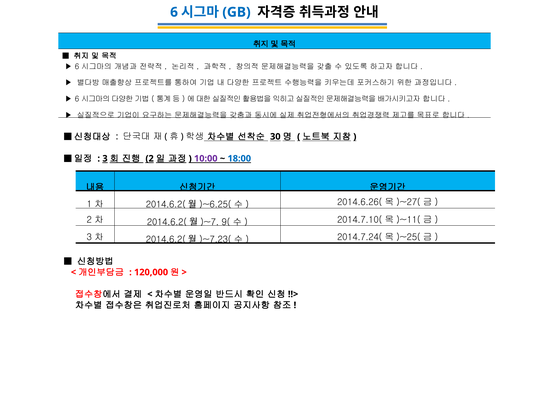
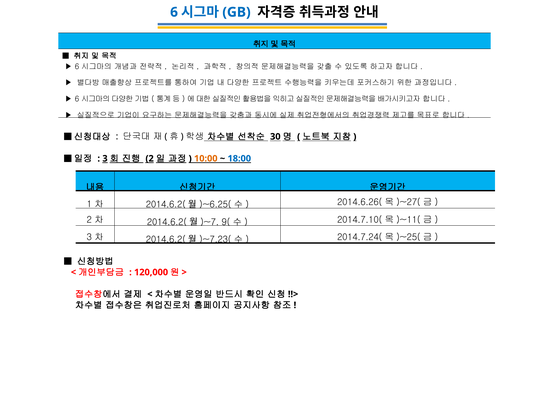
10:00 colour: purple -> orange
